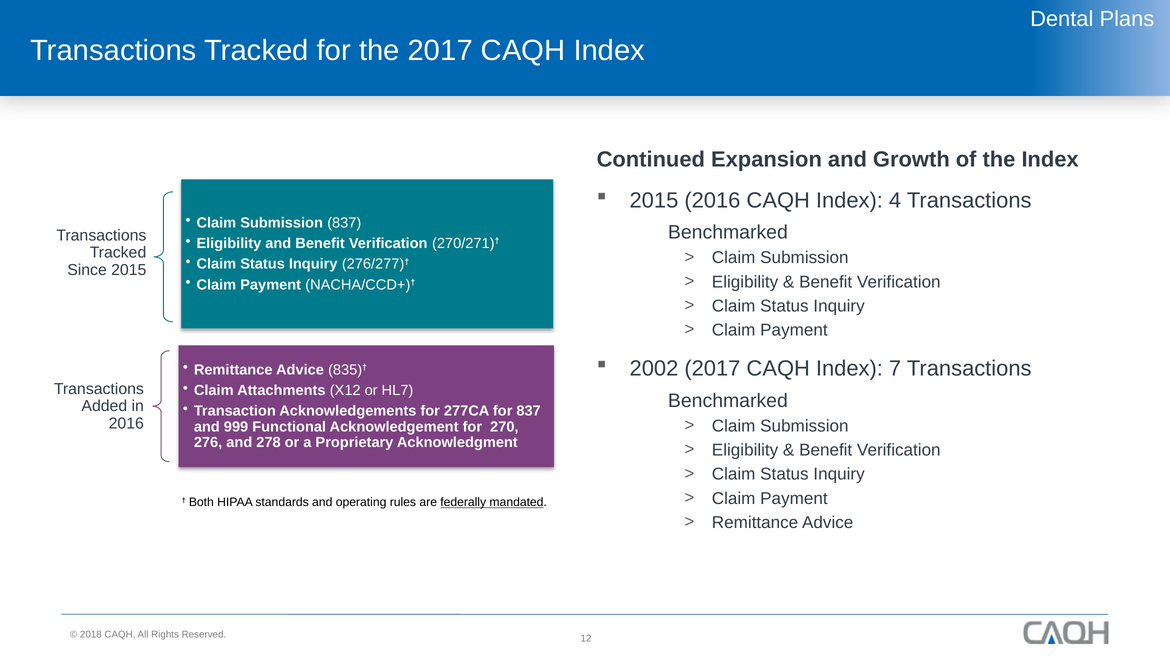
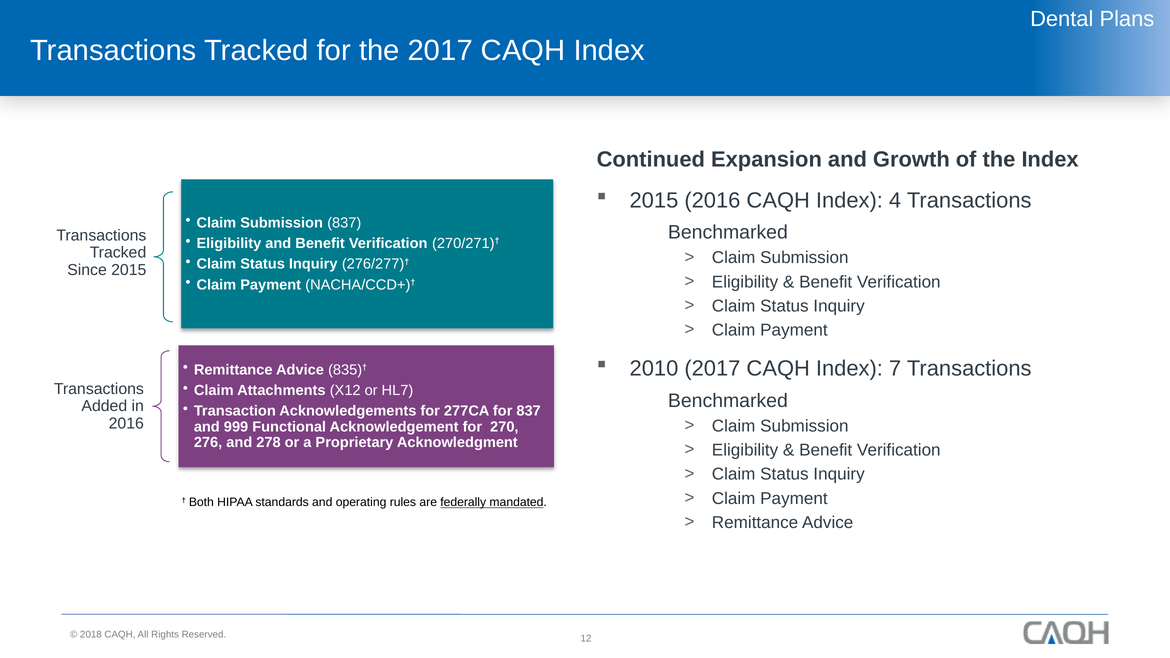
2002: 2002 -> 2010
